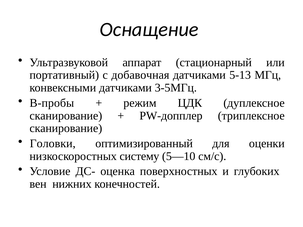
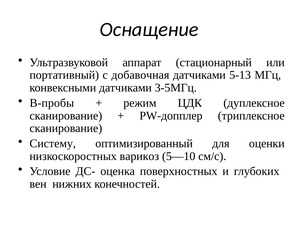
Головки: Головки -> Систему
систему: систему -> варикоз
